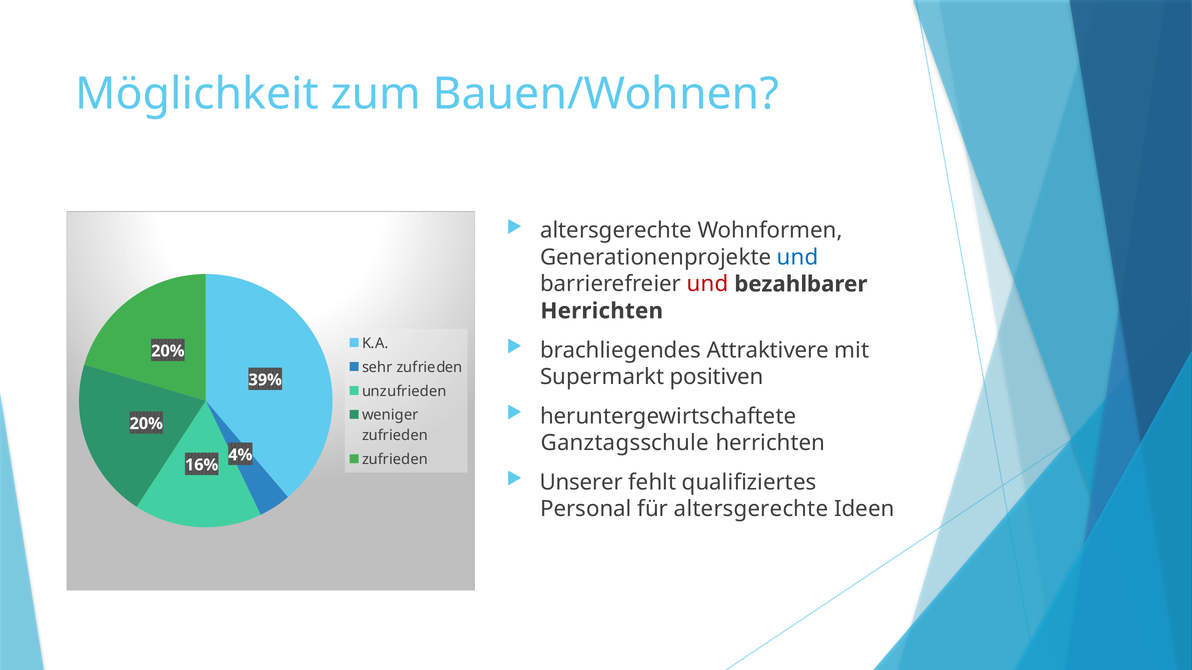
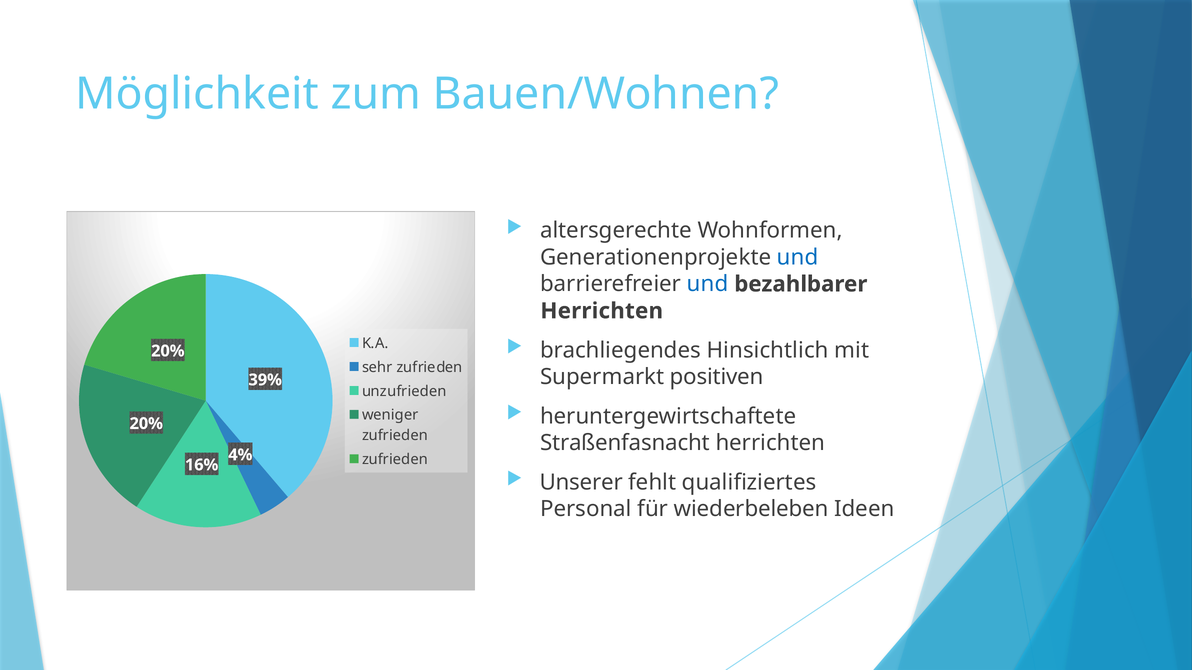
und at (708, 284) colour: red -> blue
Attraktivere: Attraktivere -> Hinsichtlich
Ganztagsschule: Ganztagsschule -> Straßenfasnacht
für altersgerechte: altersgerechte -> wiederbeleben
